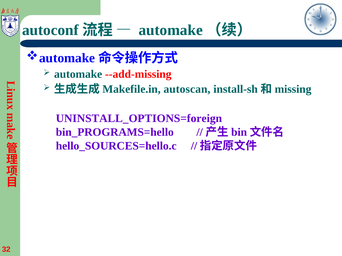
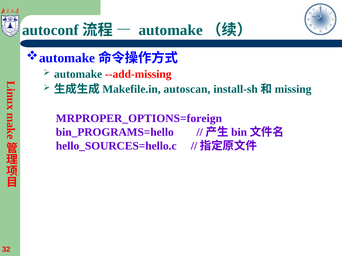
UNINSTALL_OPTIONS=foreign: UNINSTALL_OPTIONS=foreign -> MRPROPER_OPTIONS=foreign
